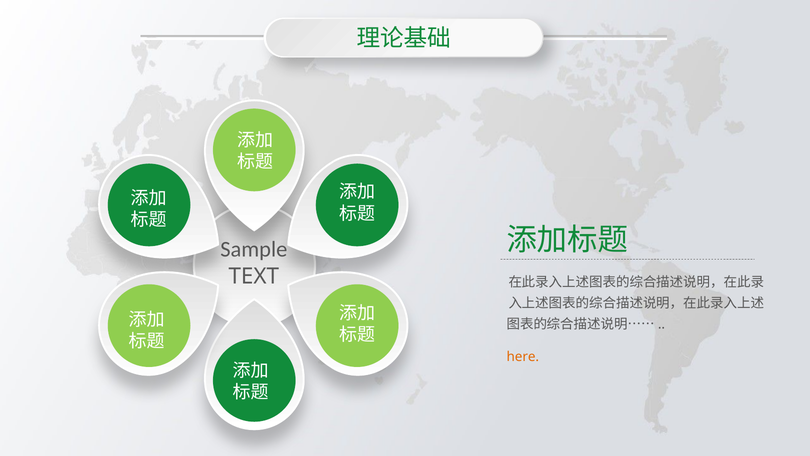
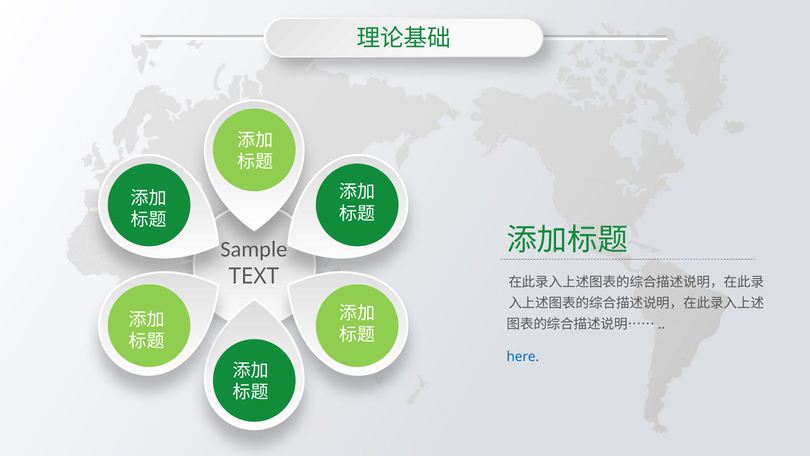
here colour: orange -> blue
